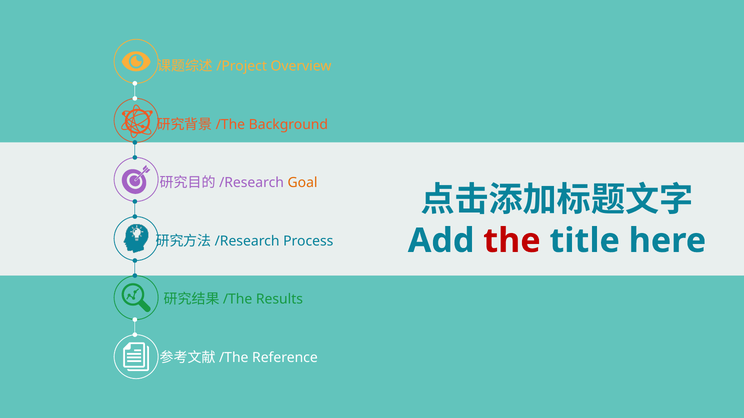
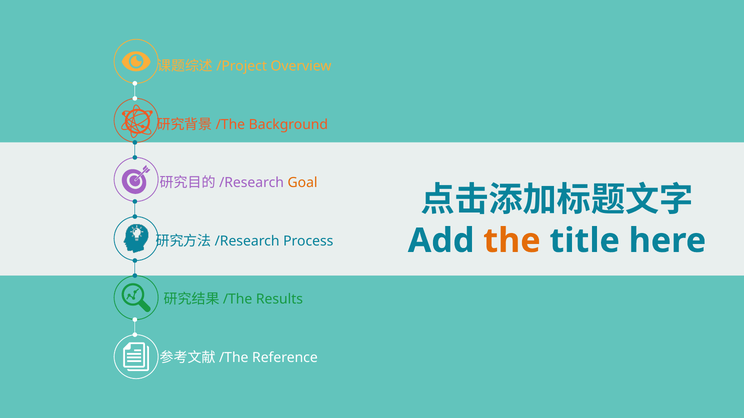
the colour: red -> orange
